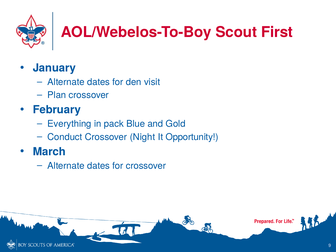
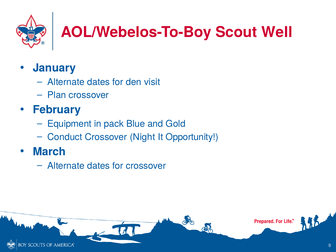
First: First -> Well
Everything: Everything -> Equipment
